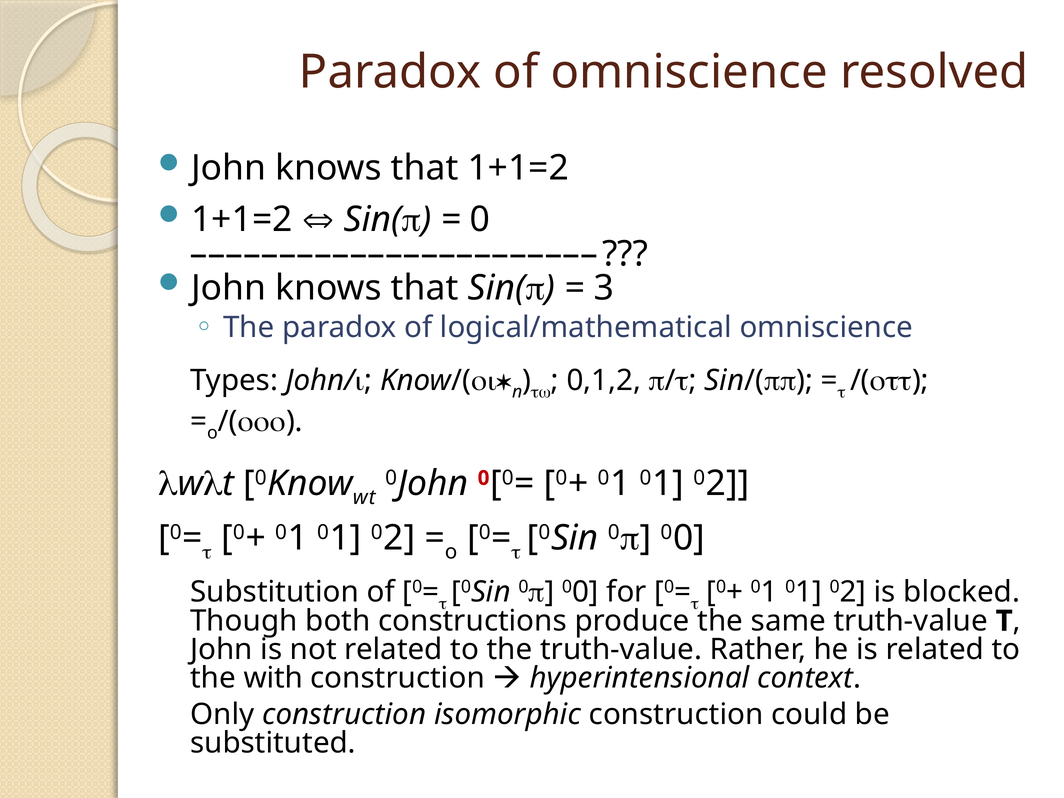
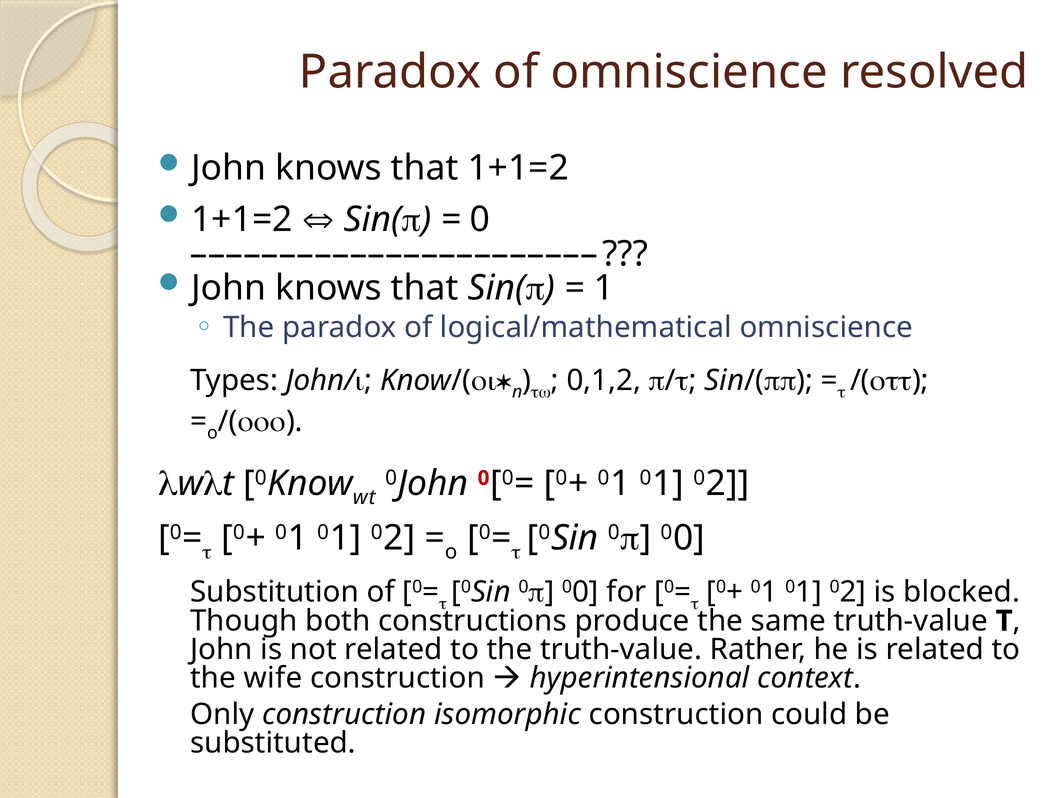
3: 3 -> 1
with: with -> wife
